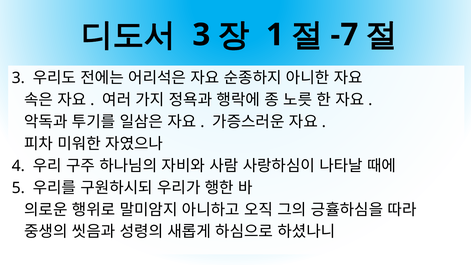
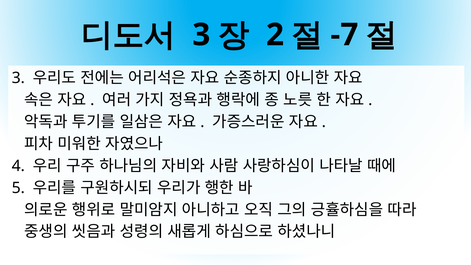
1: 1 -> 2
